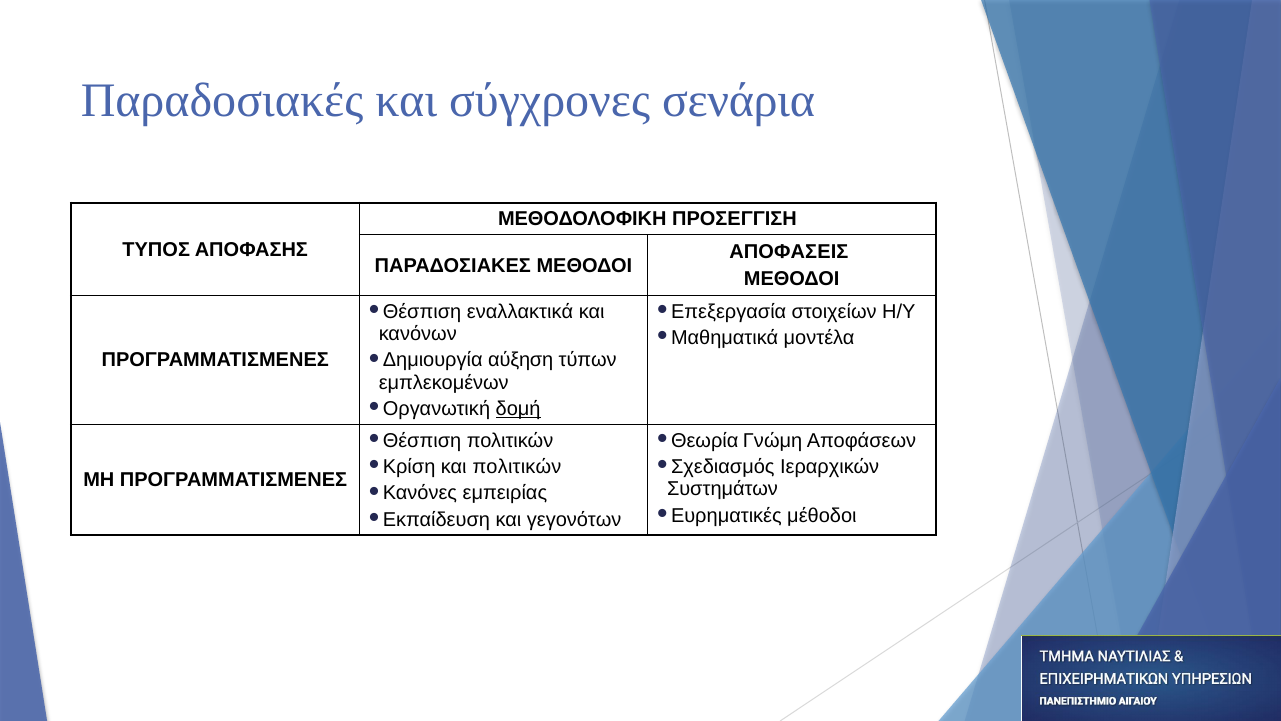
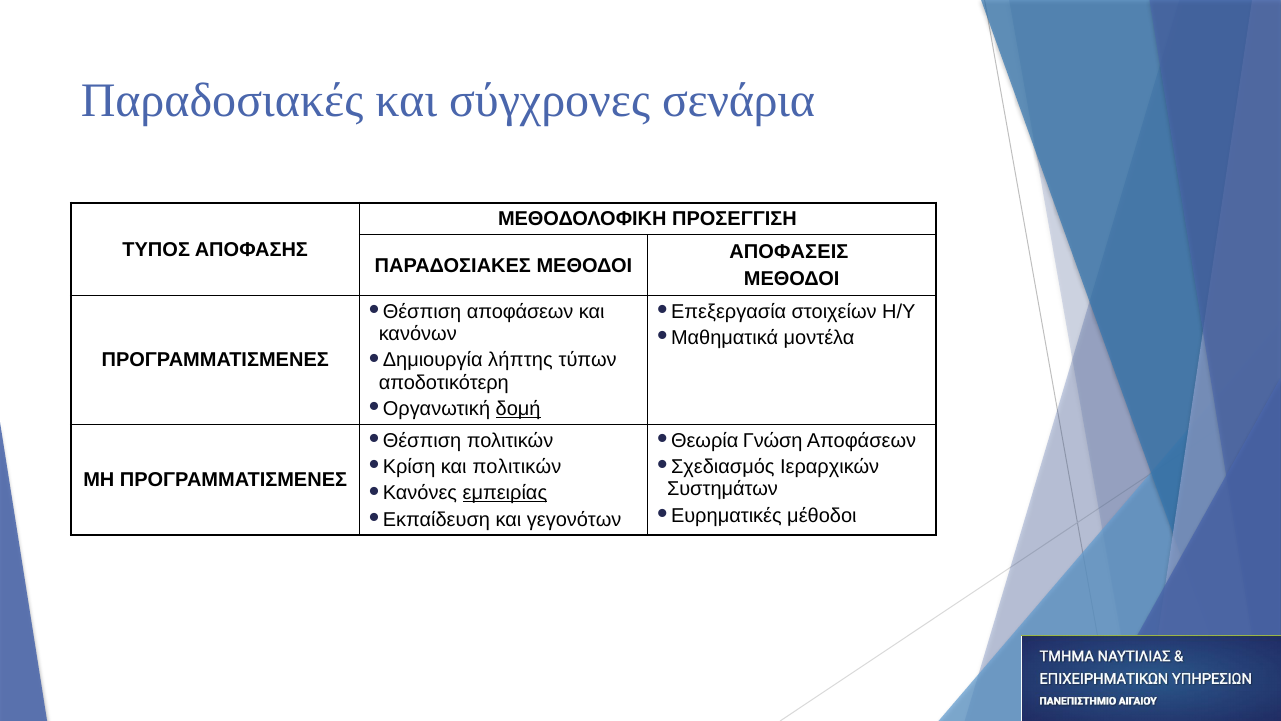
εναλλακτικά at (520, 312): εναλλακτικά -> αποφάσεων
αύξηση: αύξηση -> λήπτης
εμπλεκομένων: εμπλεκομένων -> αποδοτικότερη
Γνώμη: Γνώμη -> Γνώση
εμπειρίας underline: none -> present
